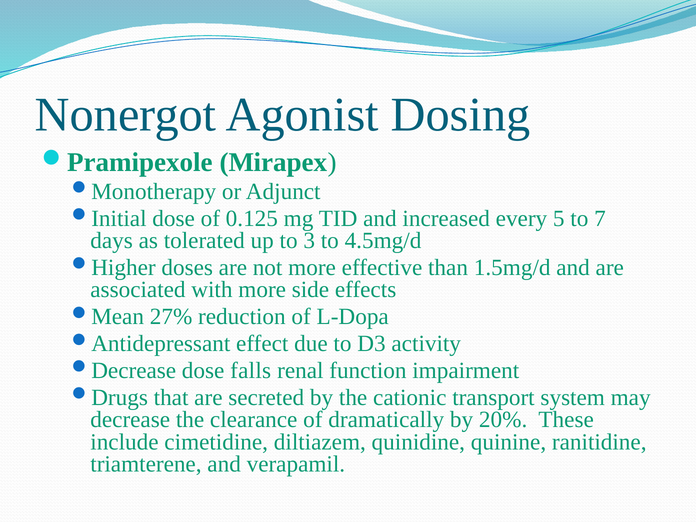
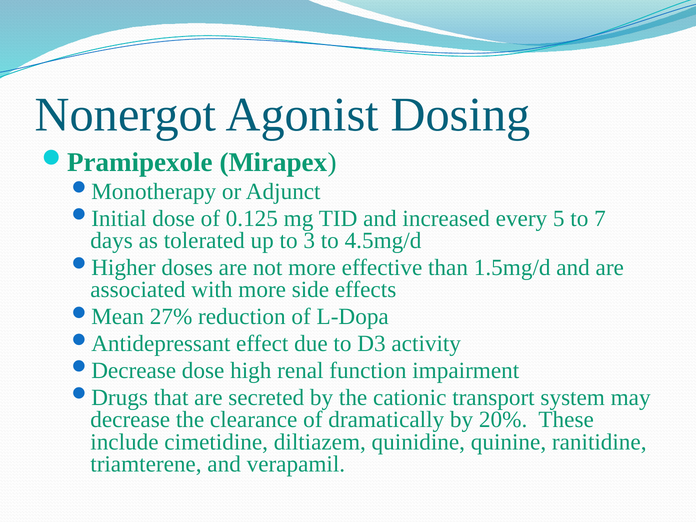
falls: falls -> high
